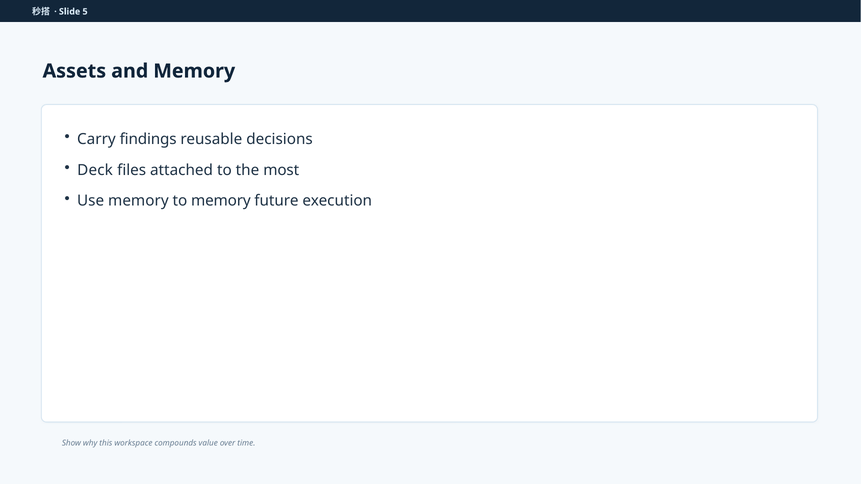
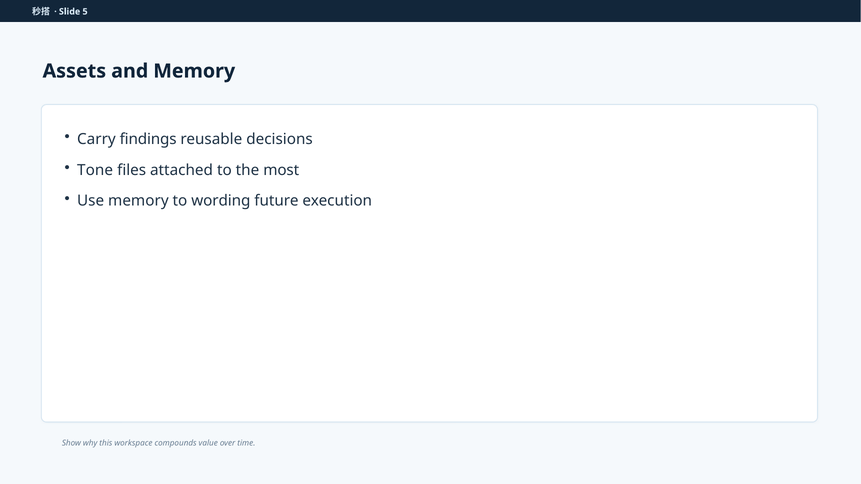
Deck: Deck -> Tone
to memory: memory -> wording
